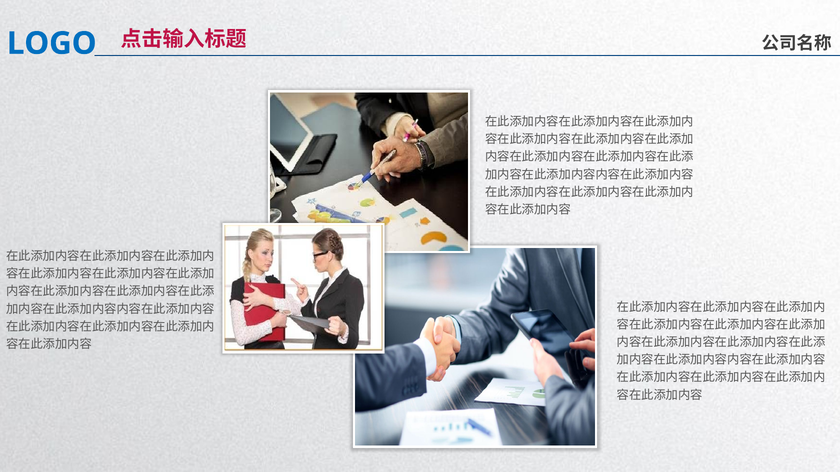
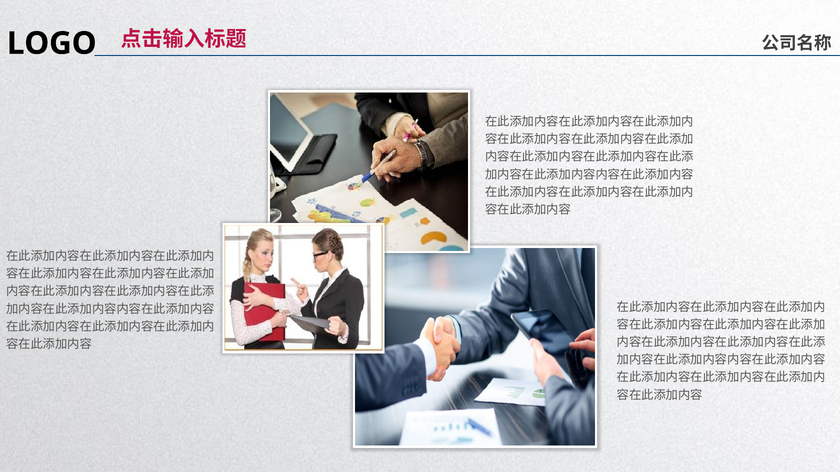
LOGO colour: blue -> black
